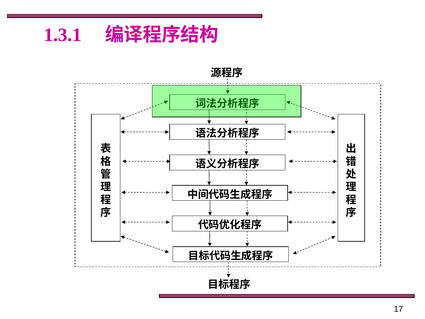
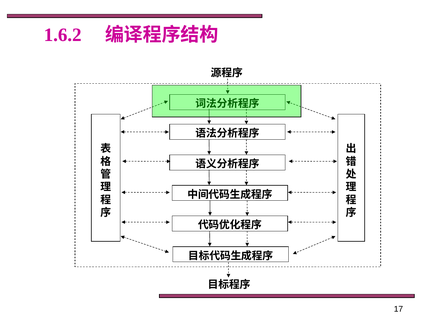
1.3.1: 1.3.1 -> 1.6.2
